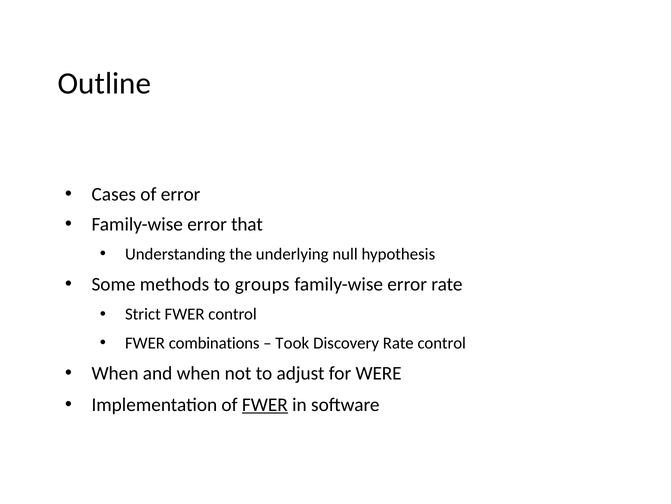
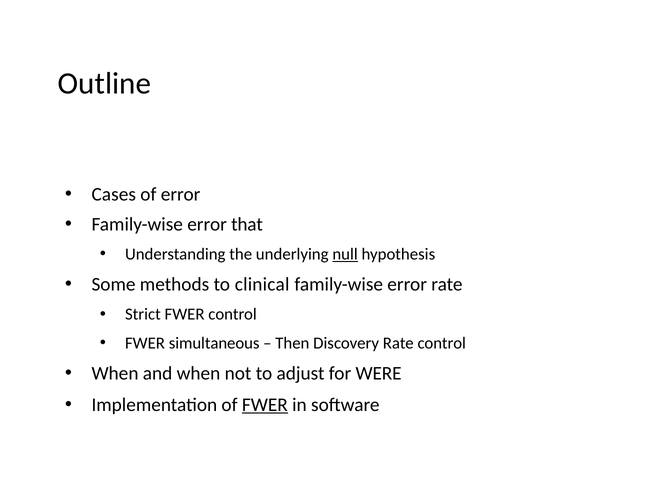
null underline: none -> present
groups: groups -> clinical
combinations: combinations -> simultaneous
Took: Took -> Then
